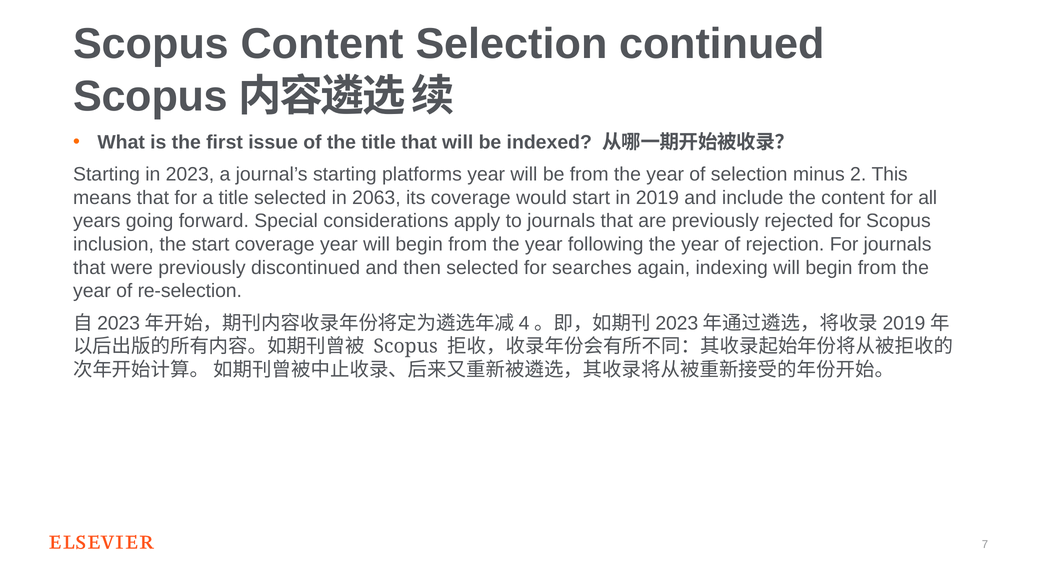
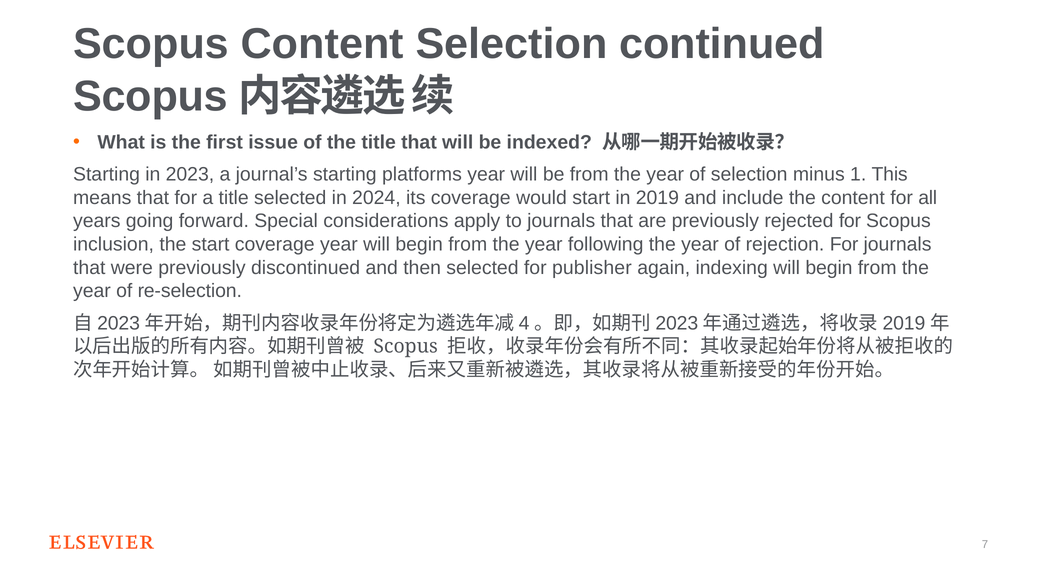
2: 2 -> 1
2063: 2063 -> 2024
searches: searches -> publisher
